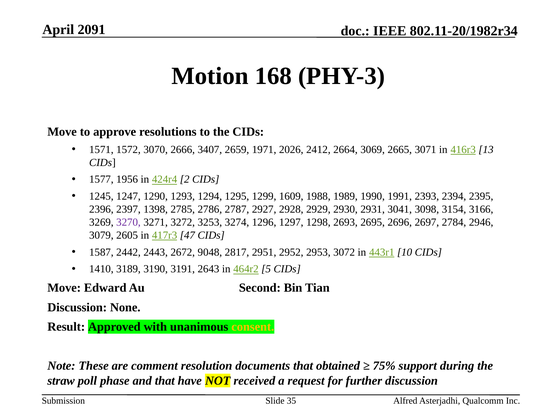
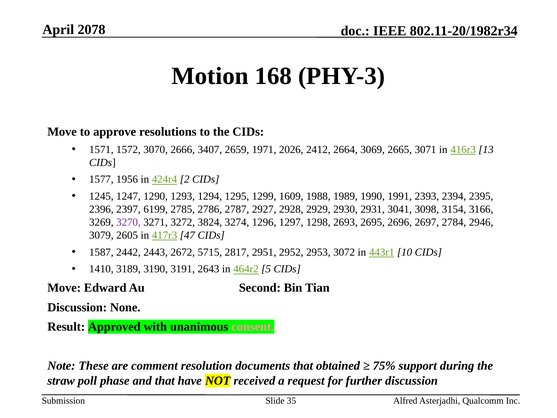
2091: 2091 -> 2078
1398: 1398 -> 6199
3253: 3253 -> 3824
9048: 9048 -> 5715
consent colour: yellow -> pink
